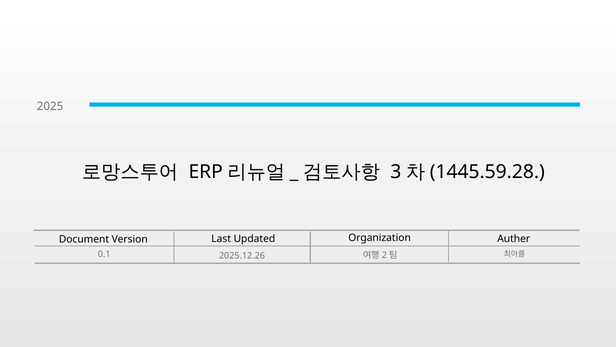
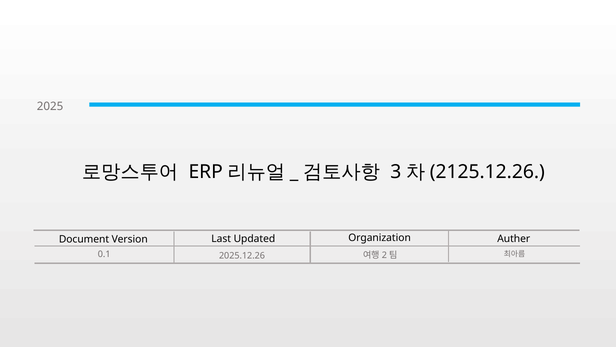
1445.59.28: 1445.59.28 -> 2125.12.26
